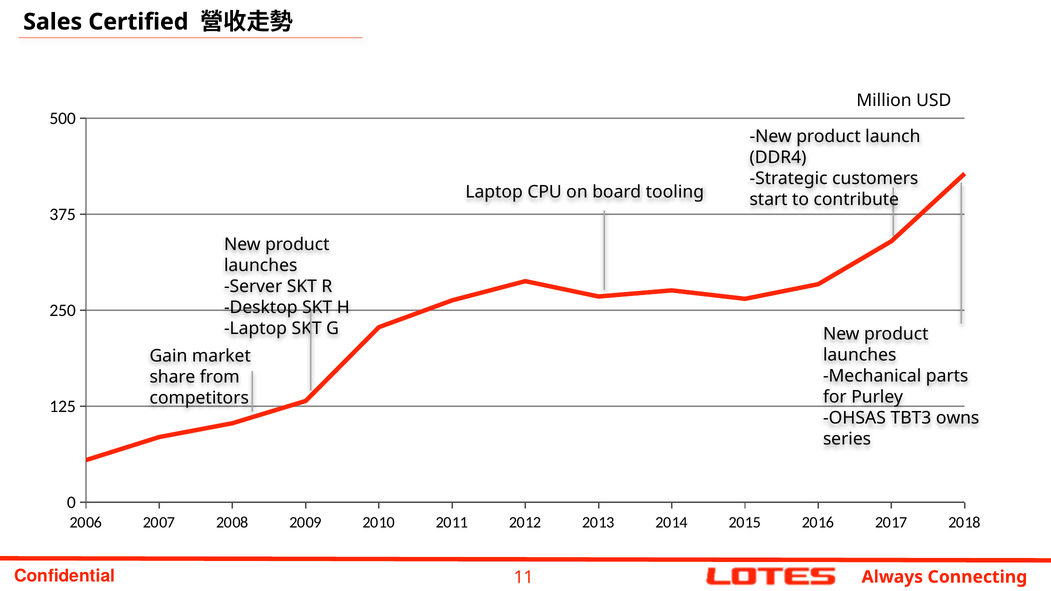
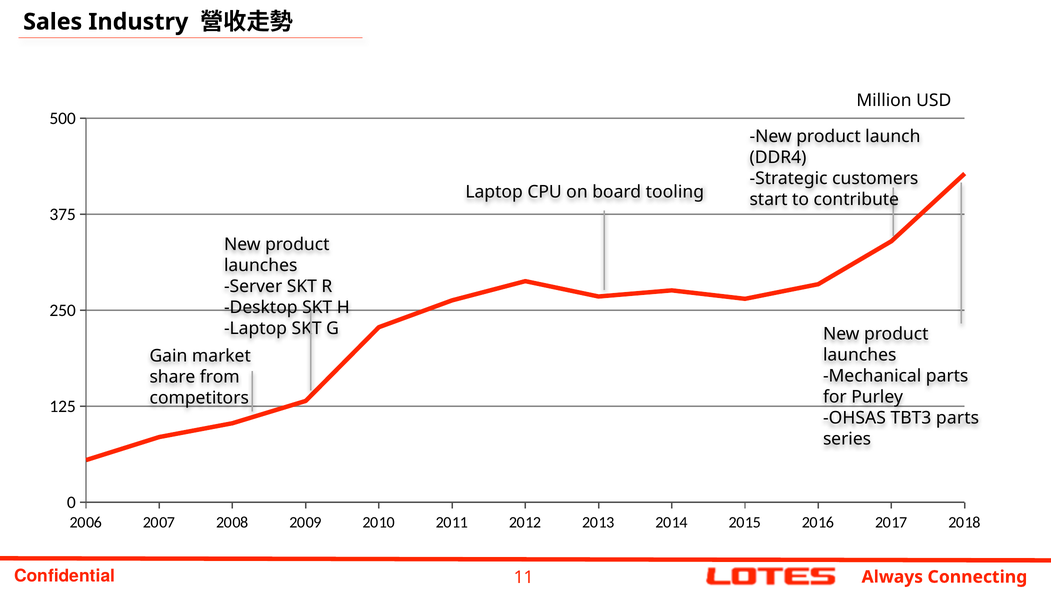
Certified: Certified -> Industry
TBT3 owns: owns -> parts
